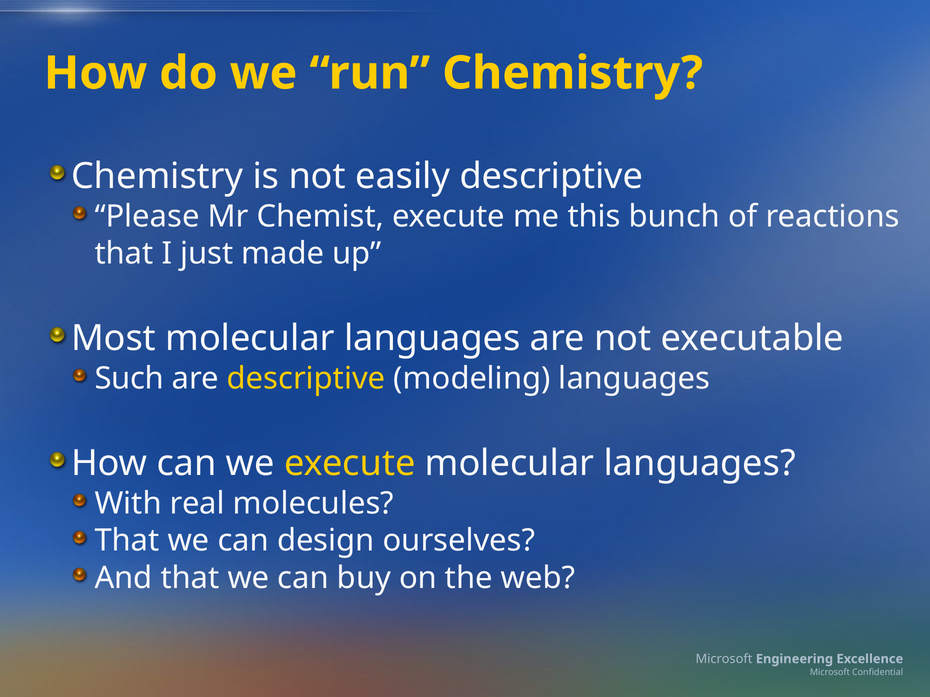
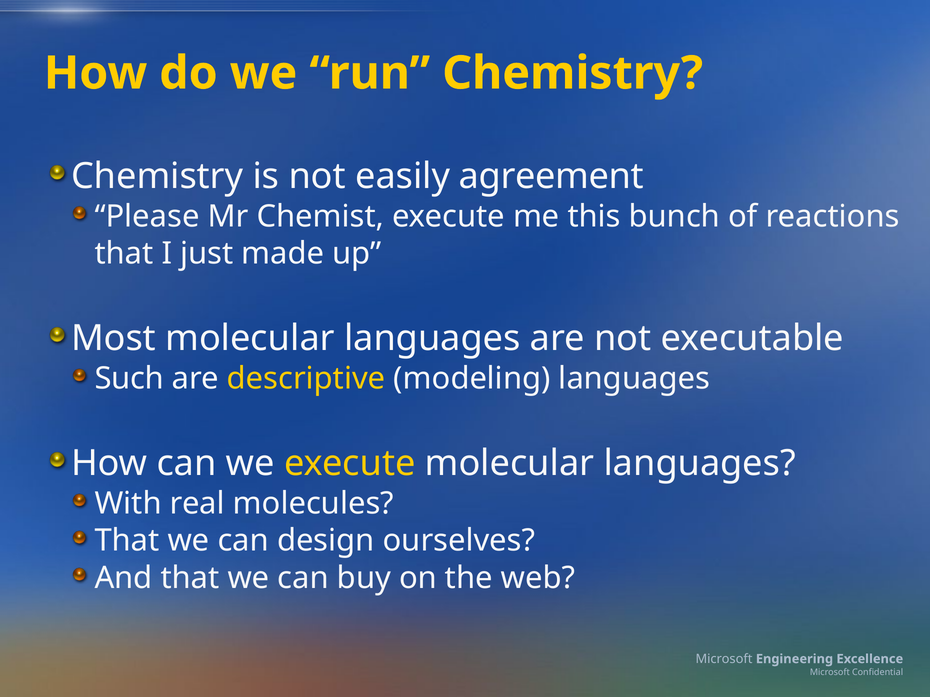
easily descriptive: descriptive -> agreement
